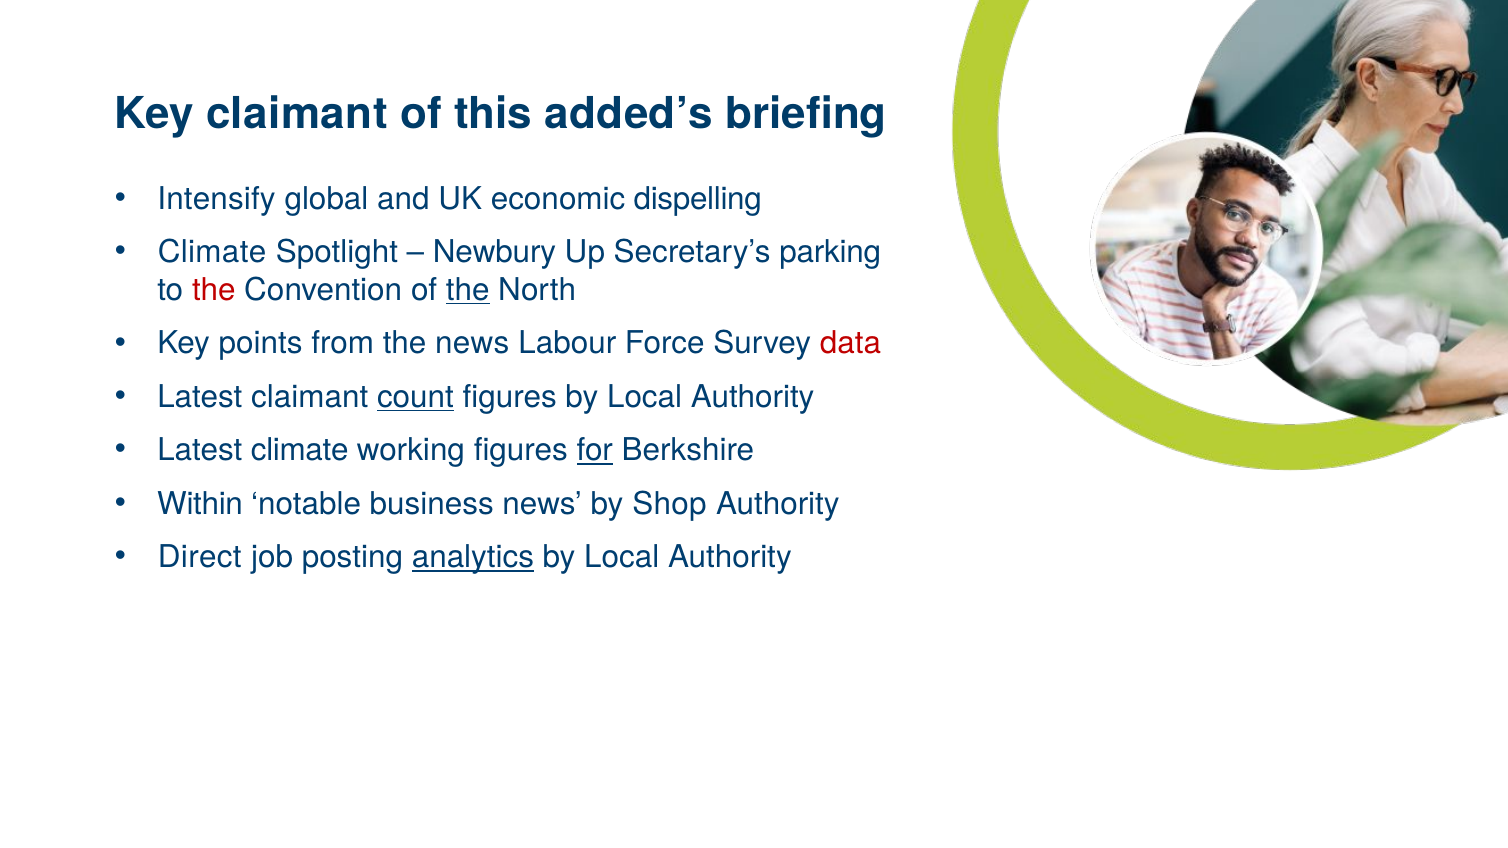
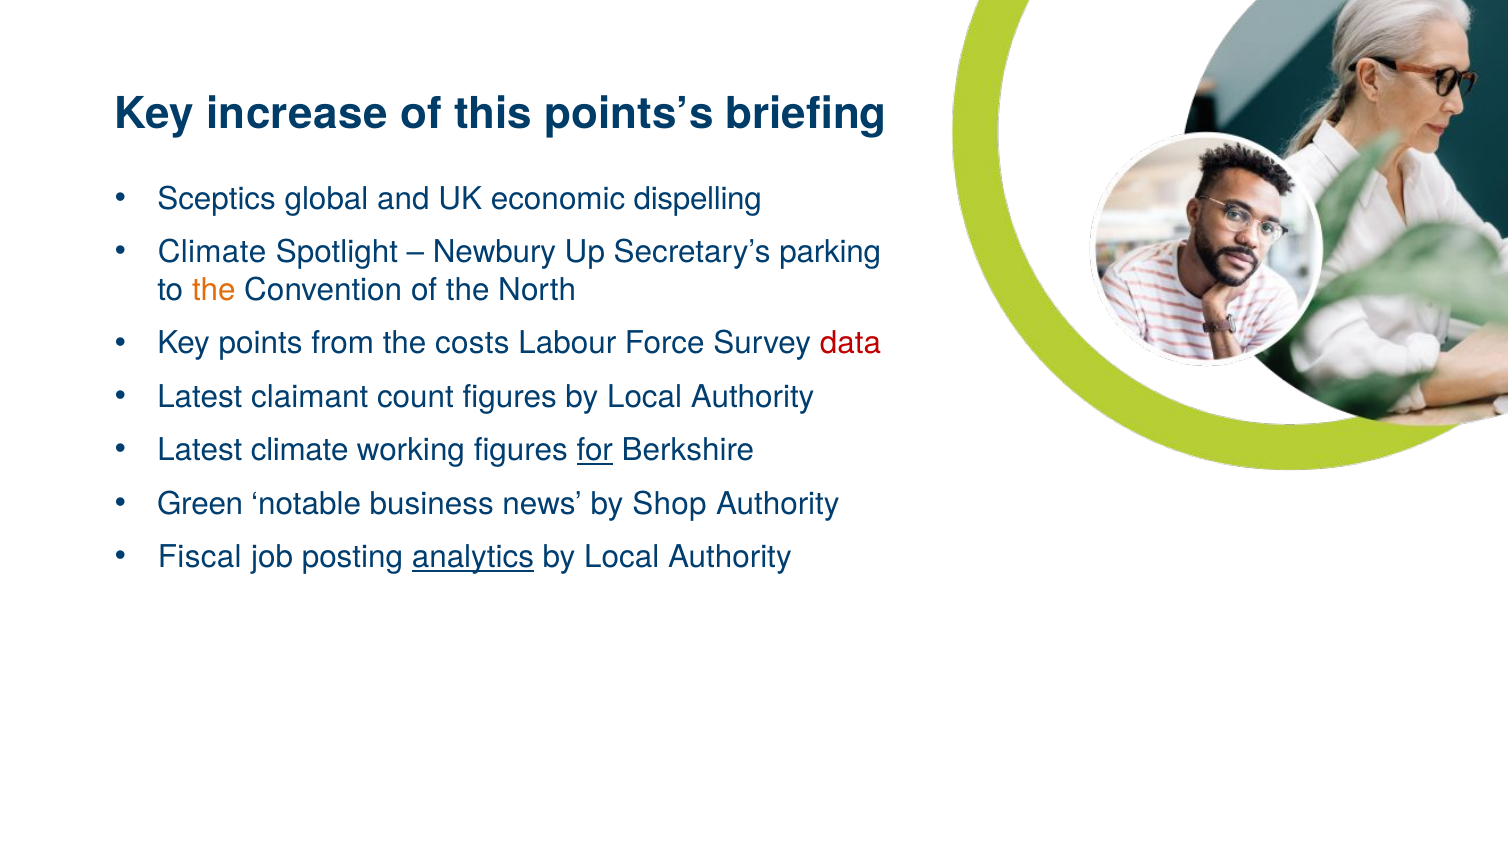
Key claimant: claimant -> increase
added’s: added’s -> points’s
Intensify: Intensify -> Sceptics
the at (214, 290) colour: red -> orange
the at (468, 290) underline: present -> none
the news: news -> costs
count underline: present -> none
Within: Within -> Green
Direct: Direct -> Fiscal
